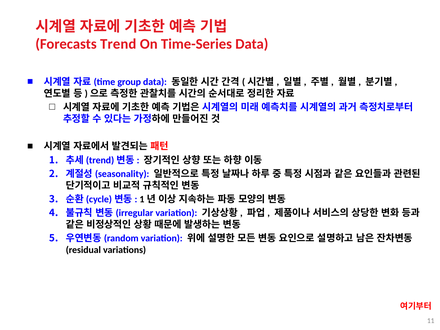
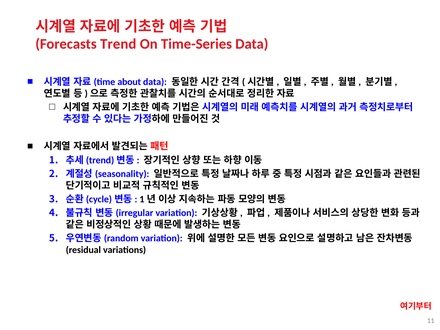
group: group -> about
